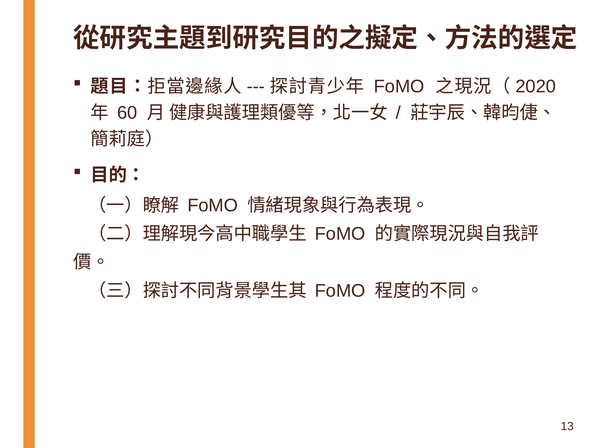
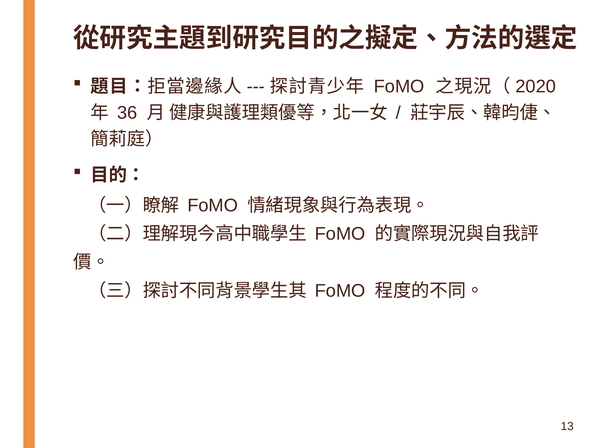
60: 60 -> 36
